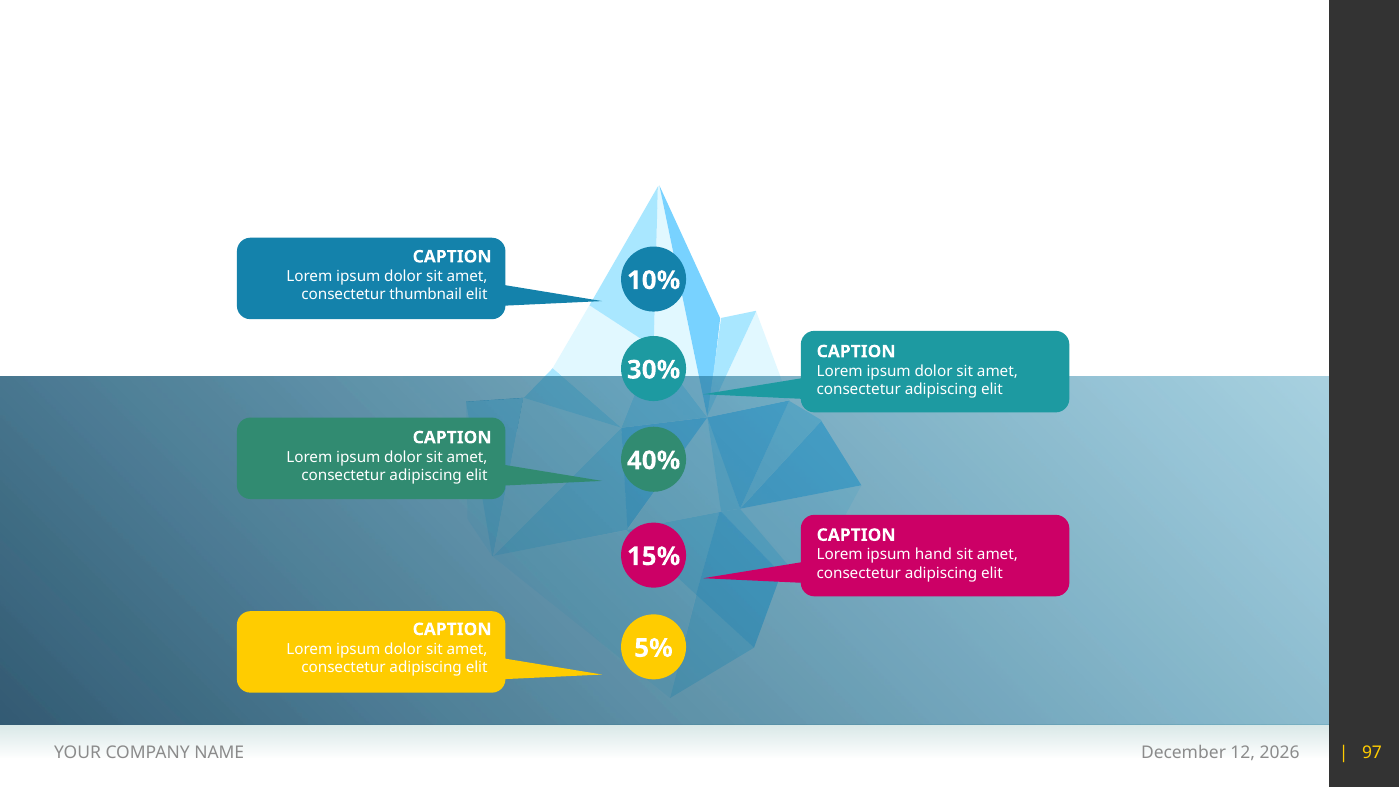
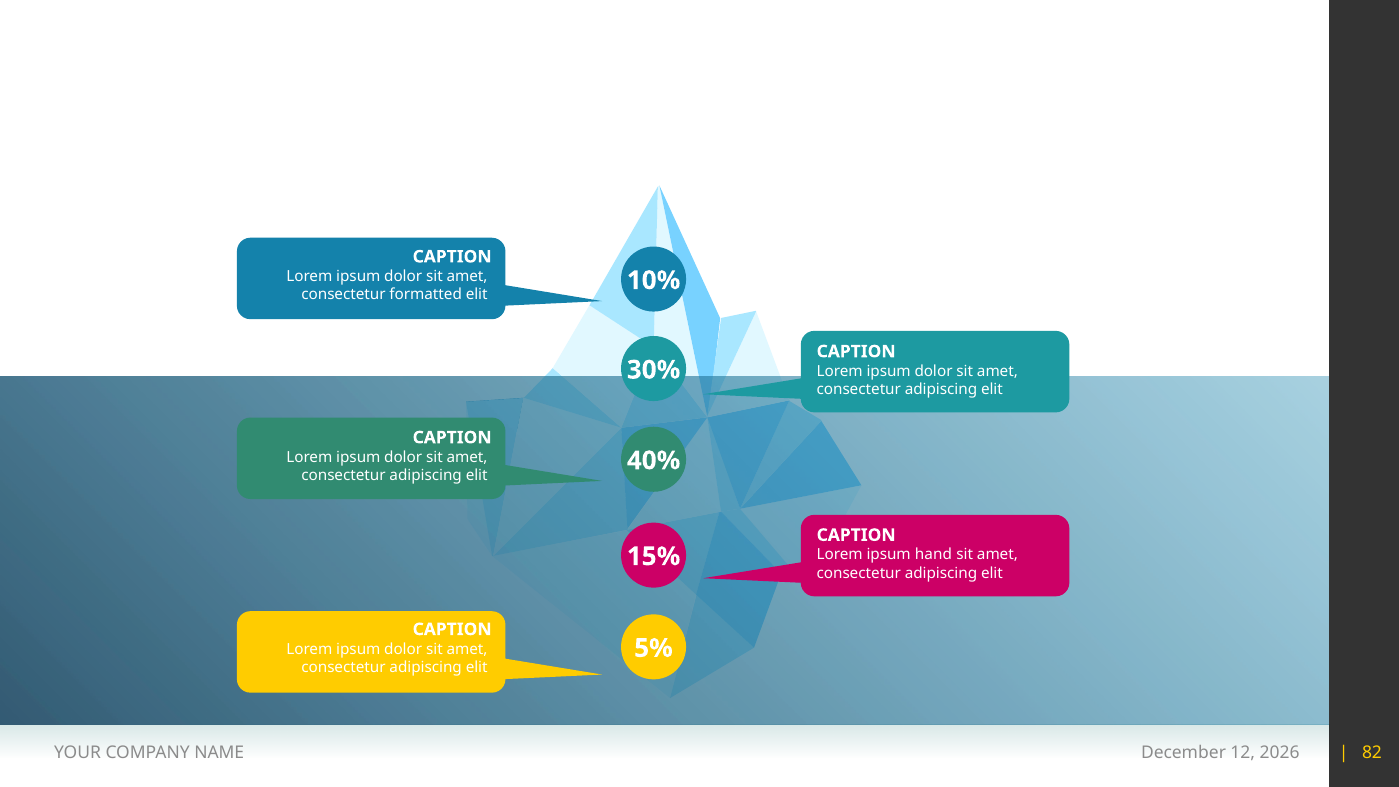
thumbnail: thumbnail -> formatted
97: 97 -> 82
